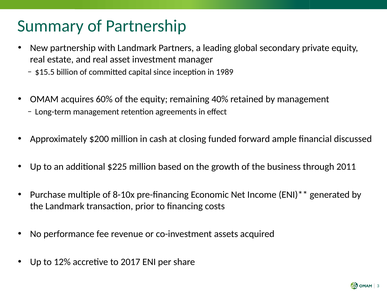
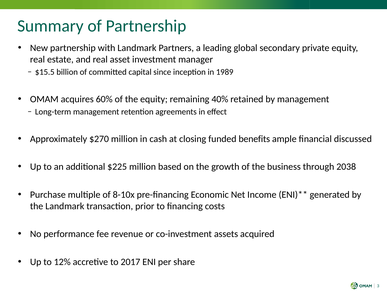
$200: $200 -> $270
forward: forward -> benefits
2011: 2011 -> 2038
